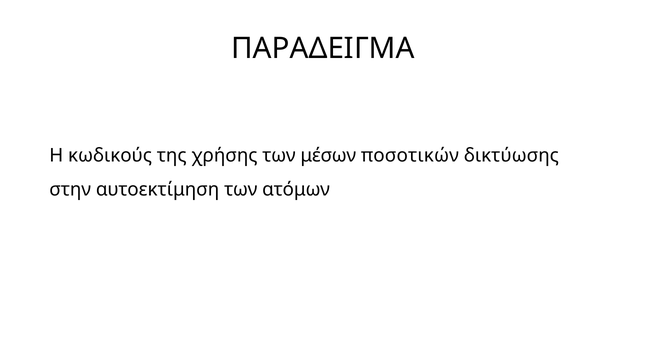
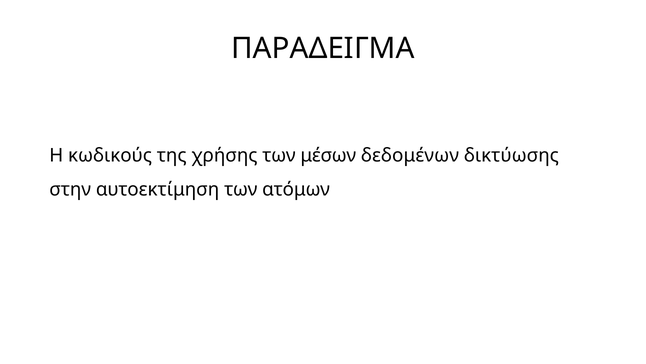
ποσοτικών: ποσοτικών -> δεδομένων
